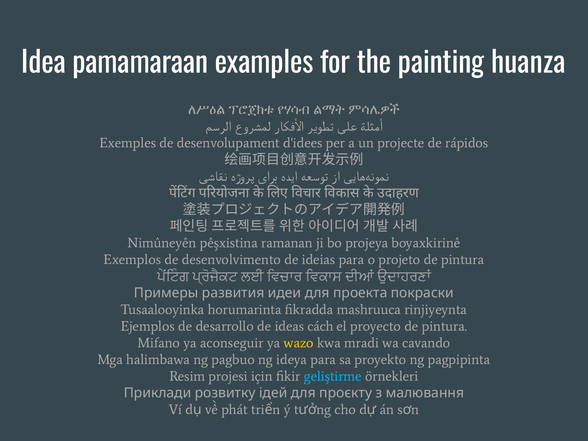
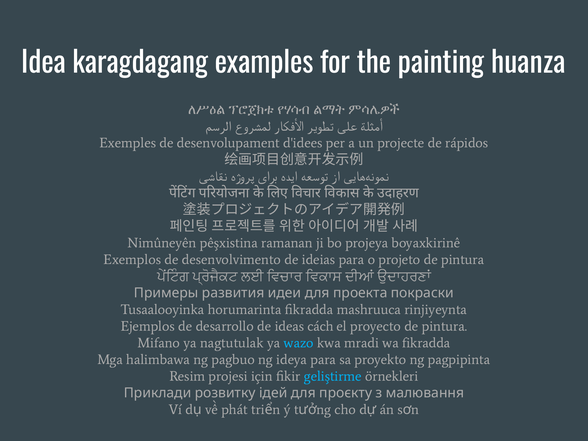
pamamaraan: pamamaraan -> karagdagang
aconseguir: aconseguir -> nagtutulak
wazo colour: yellow -> light blue
wa cavando: cavando -> fikradda
